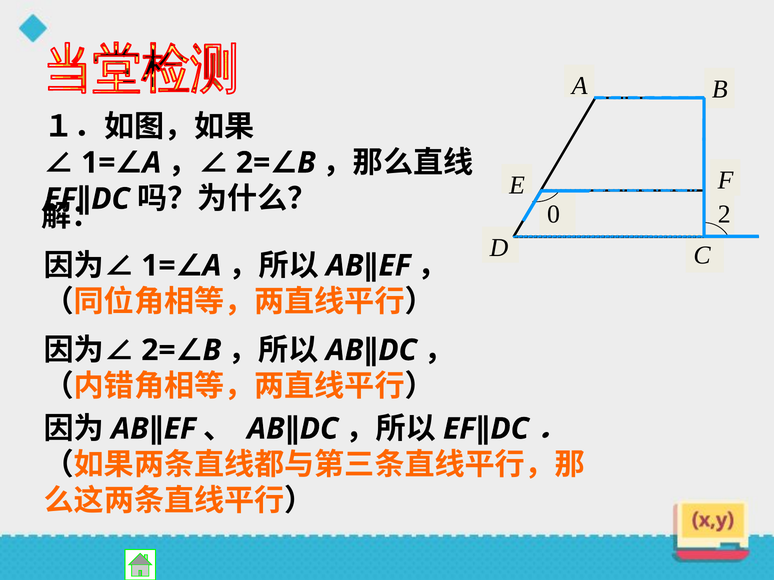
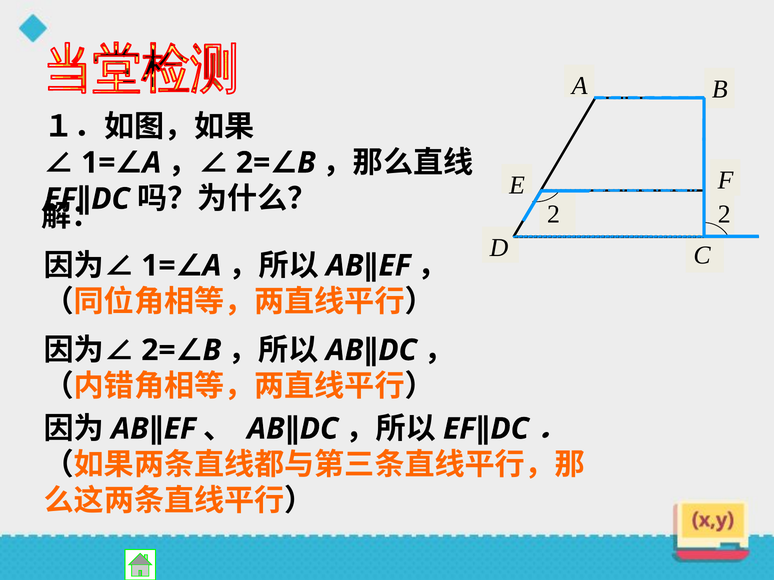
0 at (554, 215): 0 -> 2
